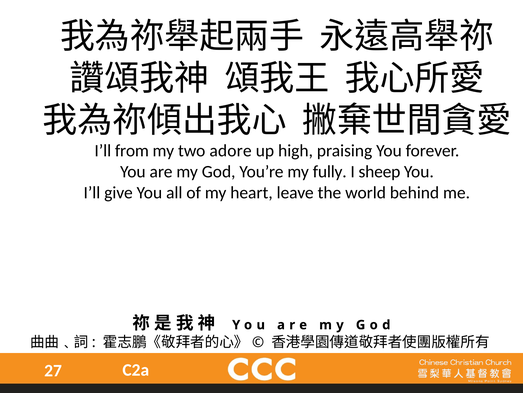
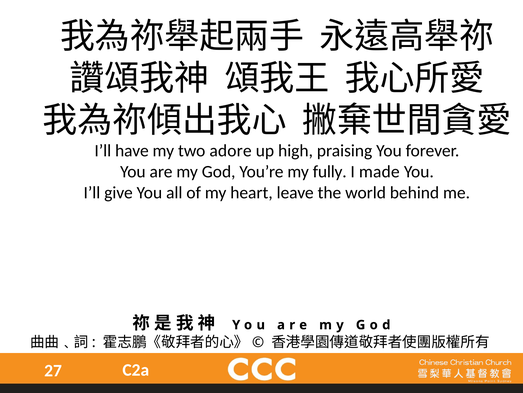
from: from -> have
sheep: sheep -> made
